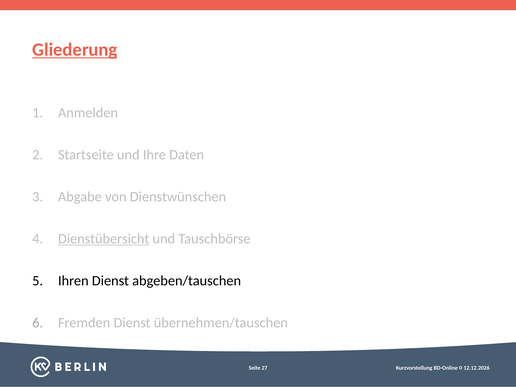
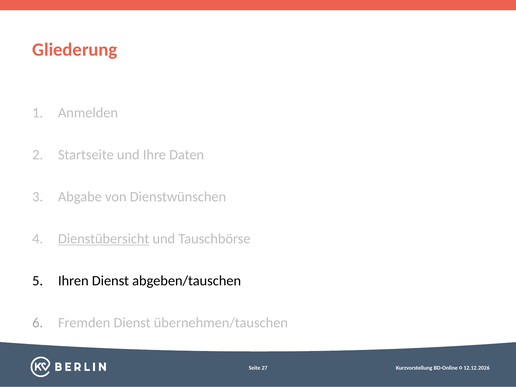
Gliederung underline: present -> none
